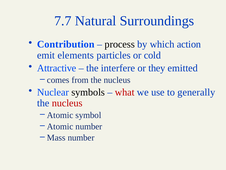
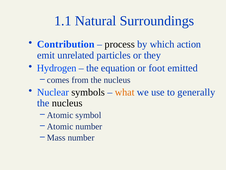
7.7: 7.7 -> 1.1
elements: elements -> unrelated
cold: cold -> they
Attractive: Attractive -> Hydrogen
interfere: interfere -> equation
they: they -> foot
what colour: red -> orange
nucleus at (67, 103) colour: red -> black
